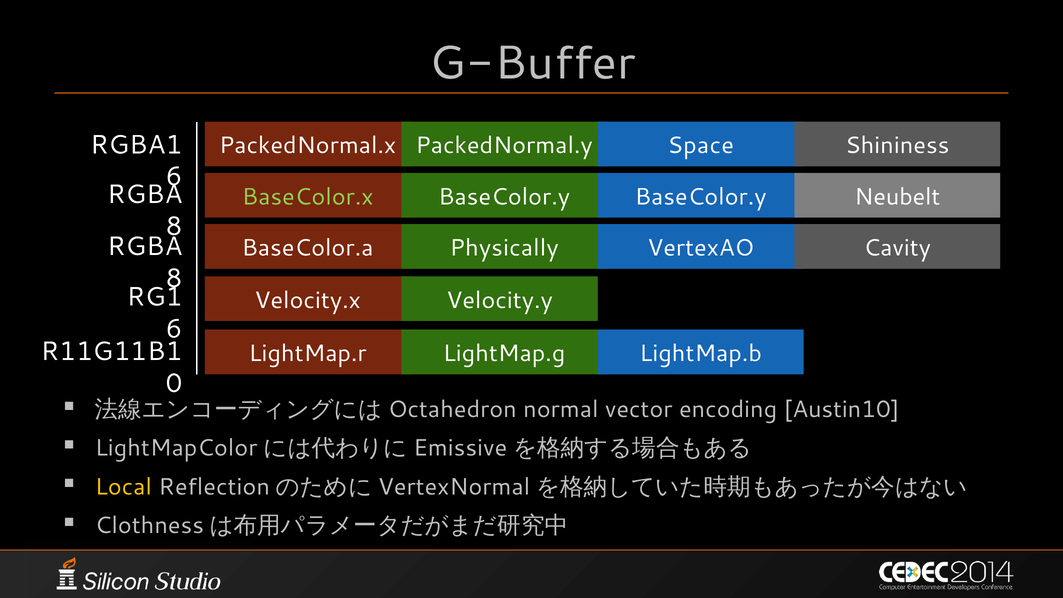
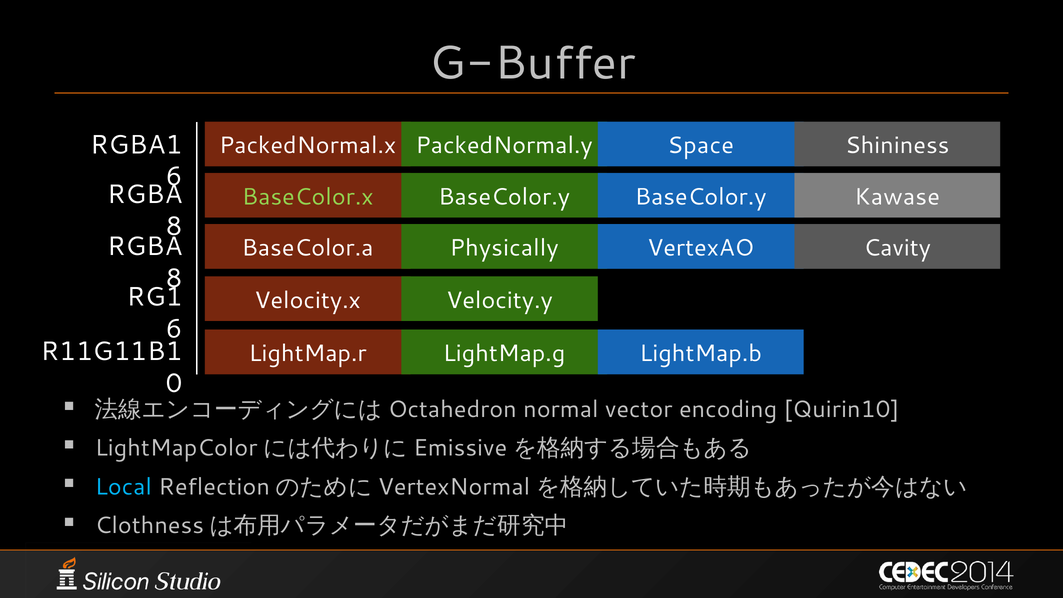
Neubelt: Neubelt -> Kawase
Austin10: Austin10 -> Quirin10
Local colour: yellow -> light blue
